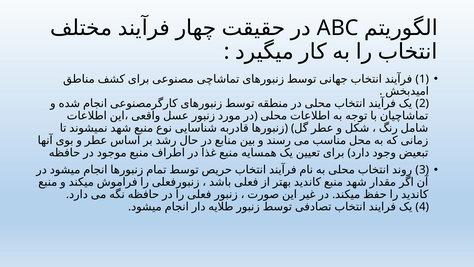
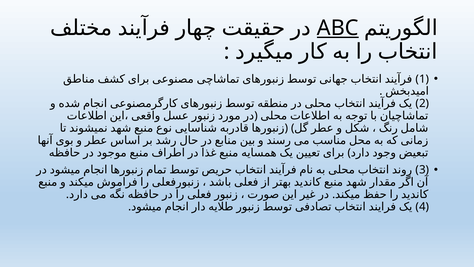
ABC underline: none -> present
